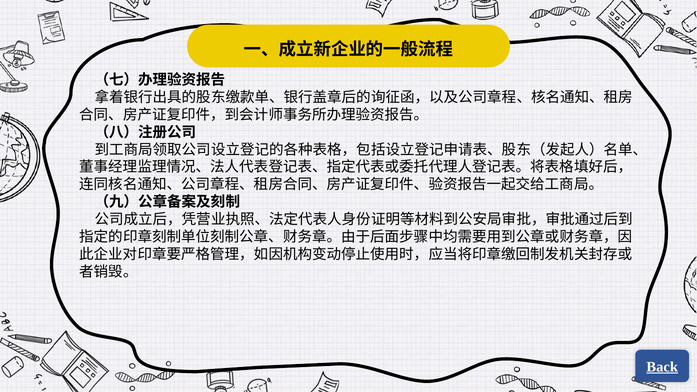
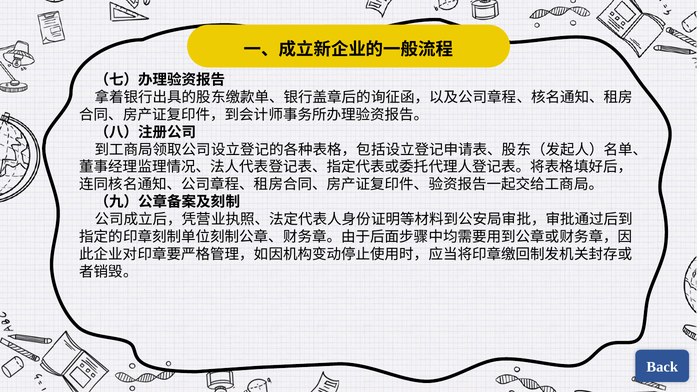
Back underline: present -> none
